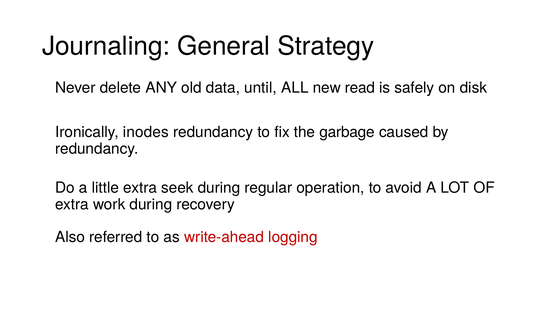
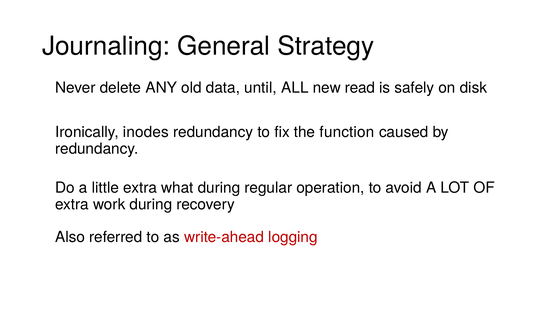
garbage: garbage -> function
seek: seek -> what
